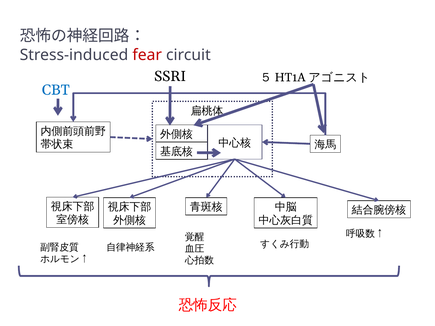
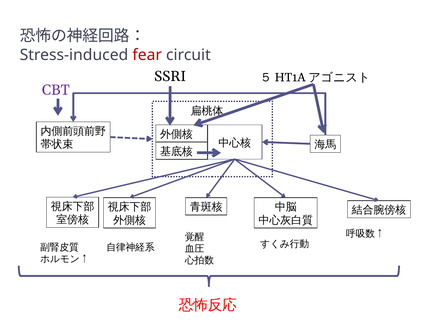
CBT colour: blue -> purple
